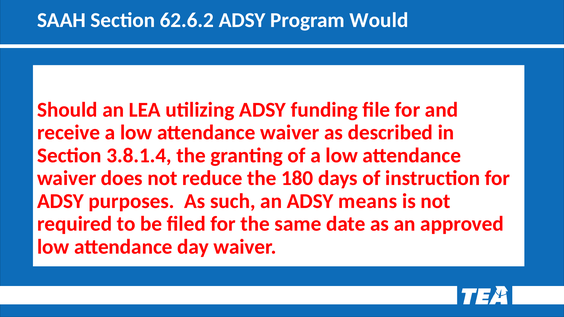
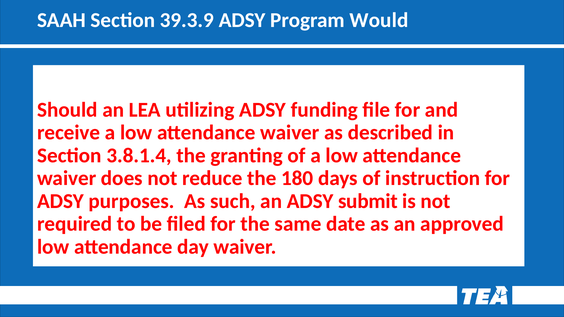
62.6.2: 62.6.2 -> 39.3.9
means: means -> submit
